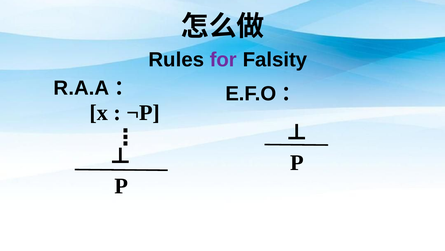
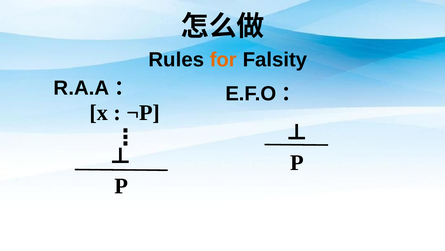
for colour: purple -> orange
